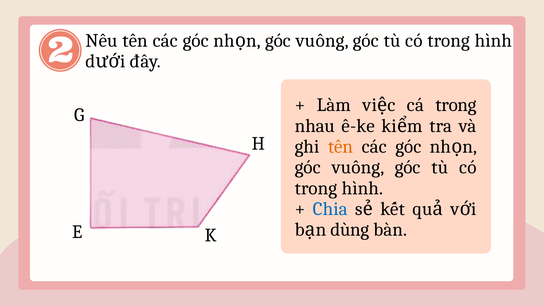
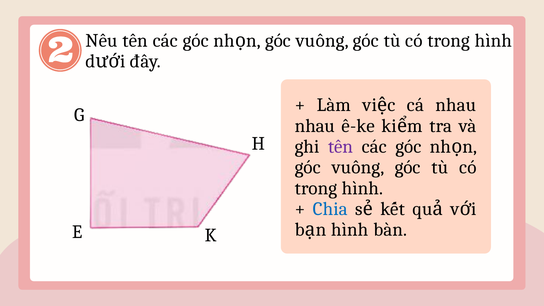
cá trong: trong -> nhau
tên at (341, 147) colour: orange -> purple
dùng at (350, 230): dùng -> hình
